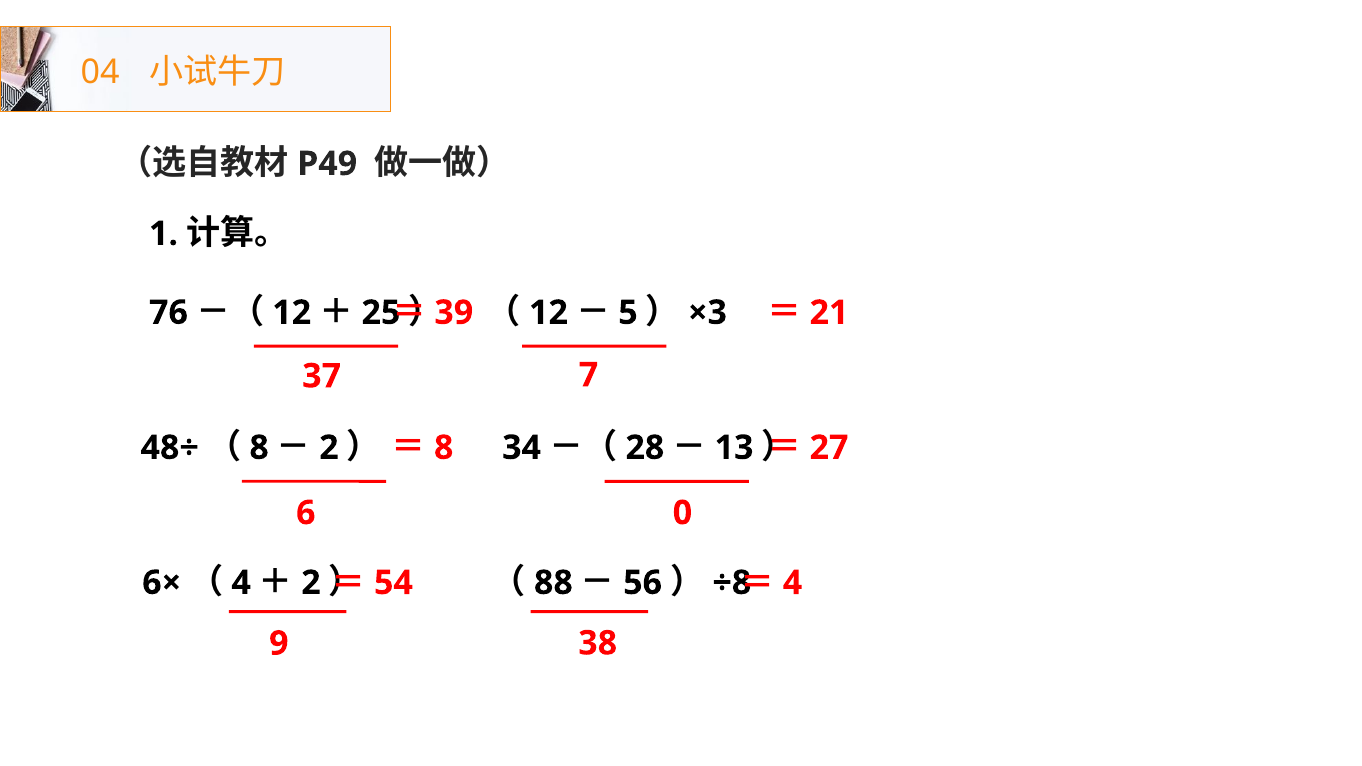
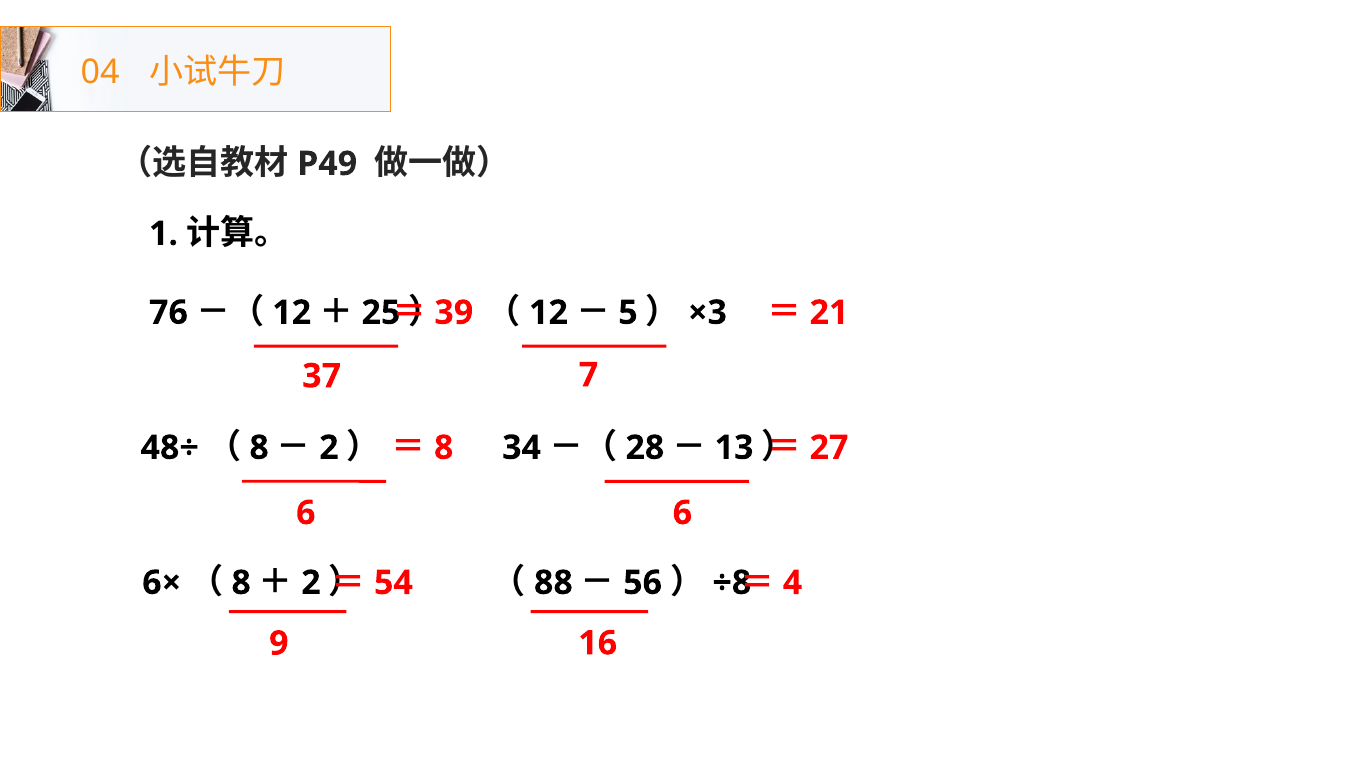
6 0: 0 -> 6
4 at (241, 583): 4 -> 8
38: 38 -> 16
